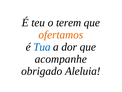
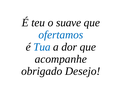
terem: terem -> suave
ofertamos colour: orange -> blue
Aleluia: Aleluia -> Desejo
